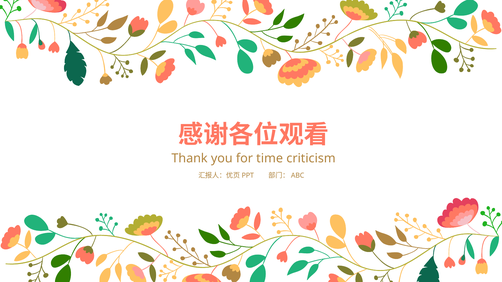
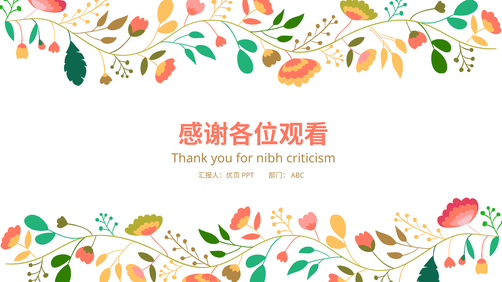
time: time -> nibh
